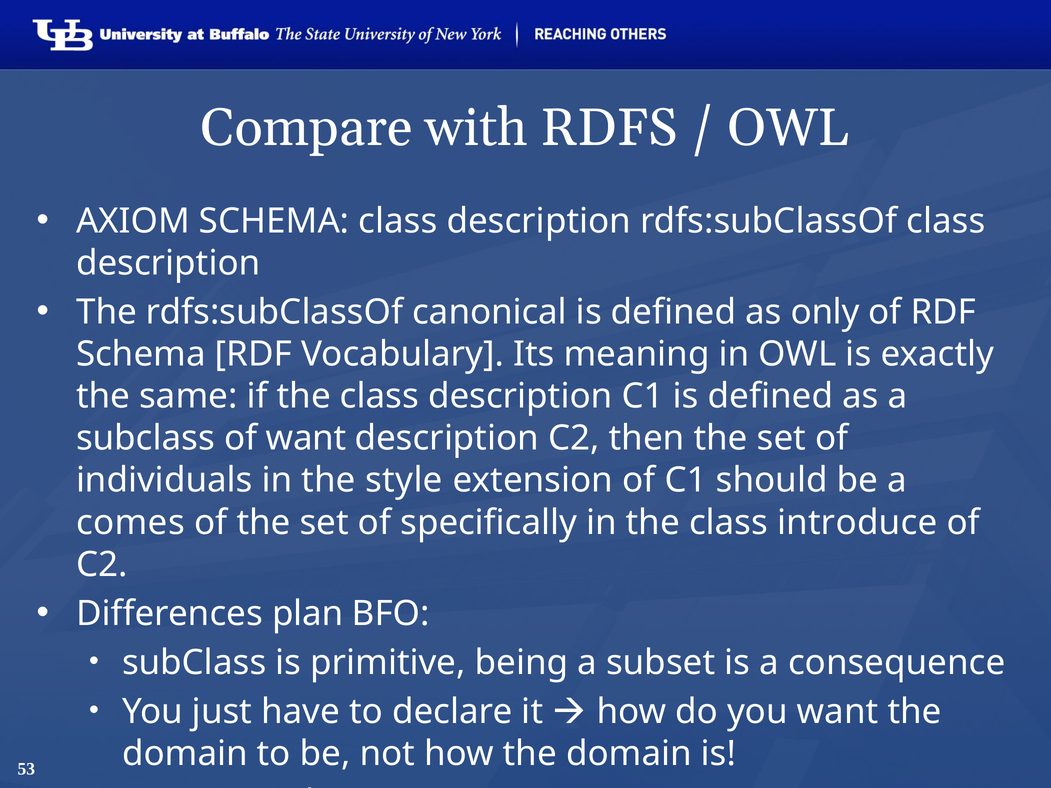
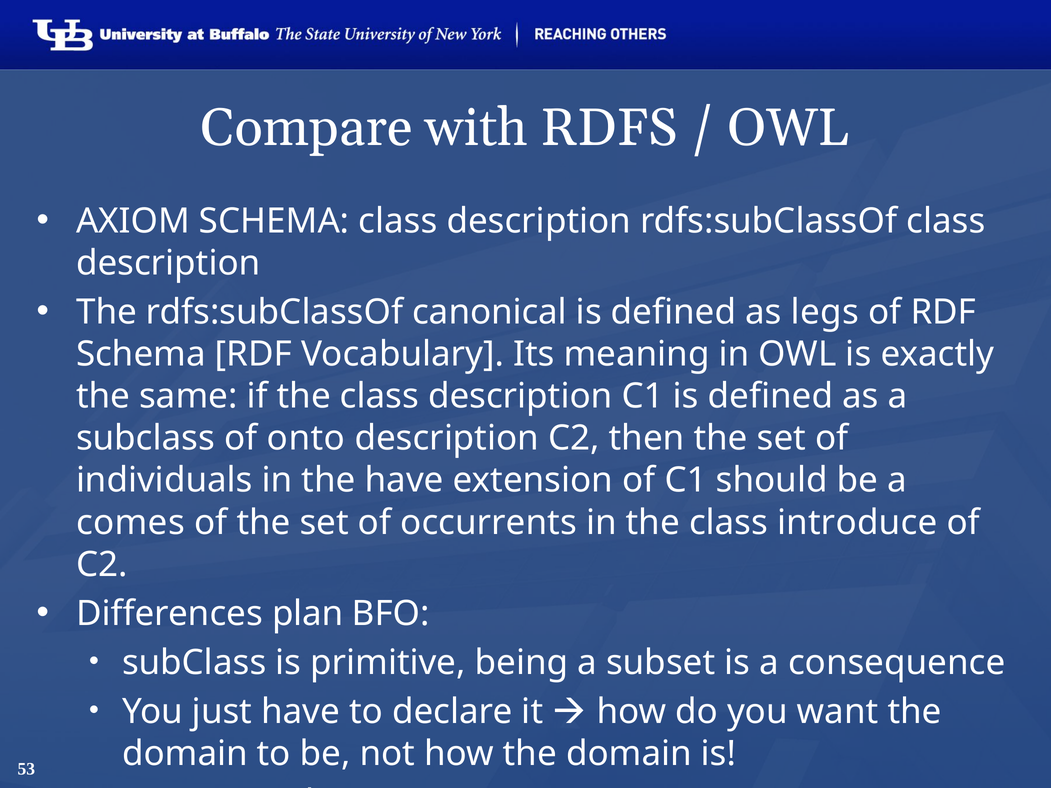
only: only -> legs
of want: want -> onto
the style: style -> have
specifically: specifically -> occurrents
